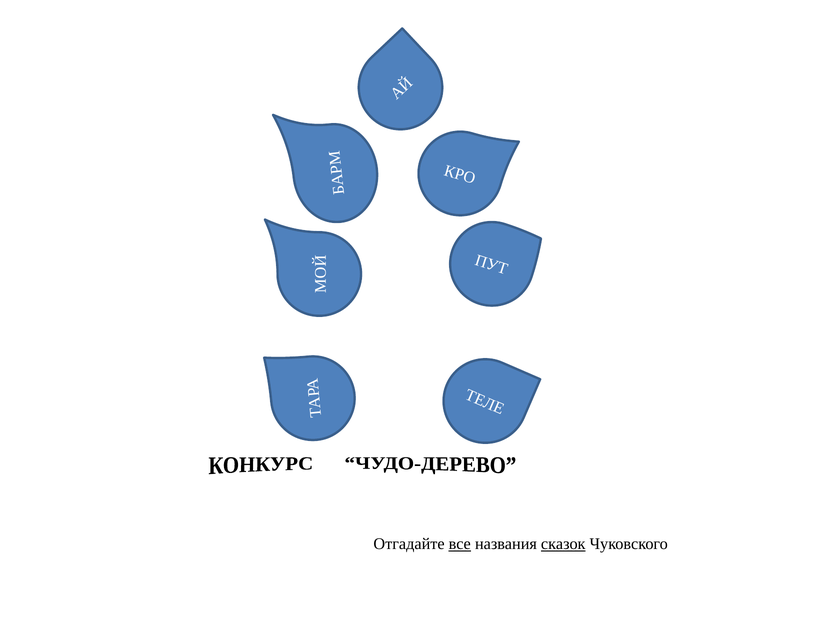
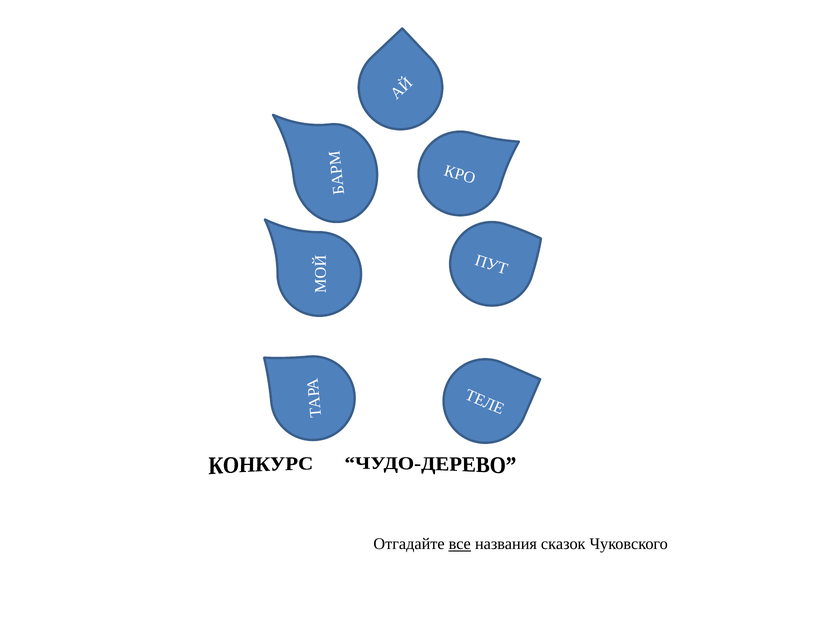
сказок underline: present -> none
